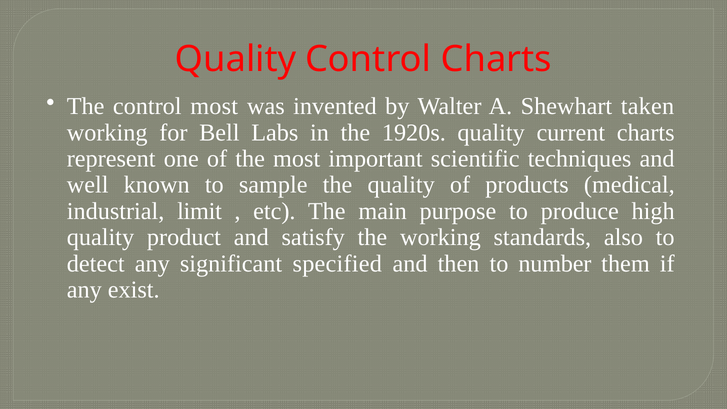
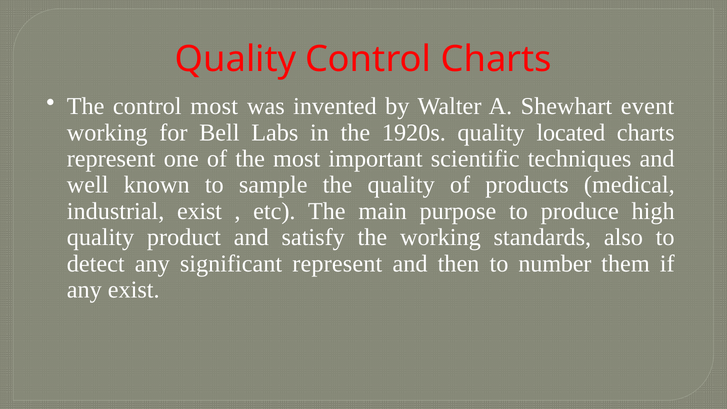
taken: taken -> event
current: current -> located
industrial limit: limit -> exist
significant specified: specified -> represent
